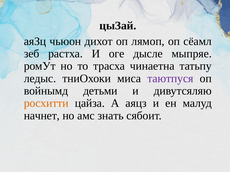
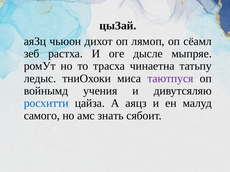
детьми: детьми -> учения
росхитти colour: orange -> blue
начнет: начнет -> самого
